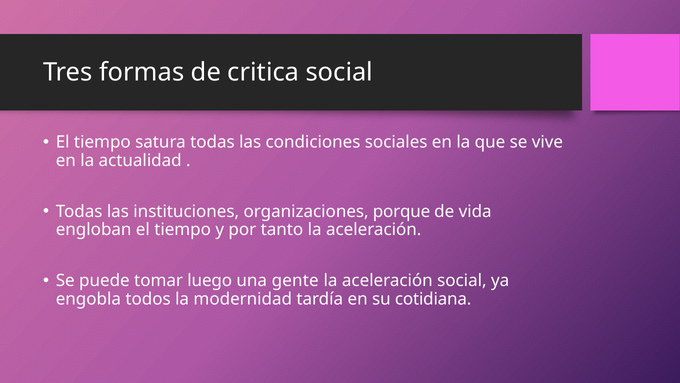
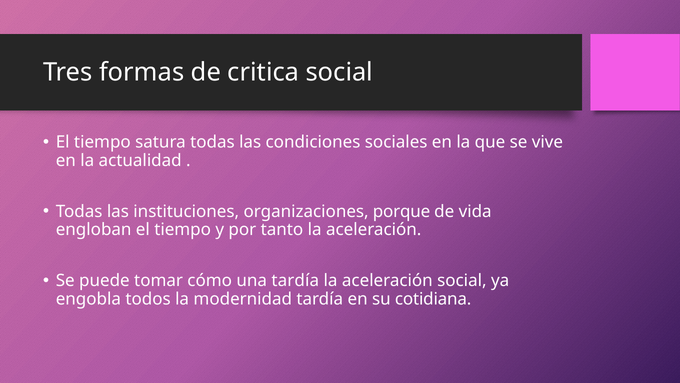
luego: luego -> cómo
una gente: gente -> tardía
